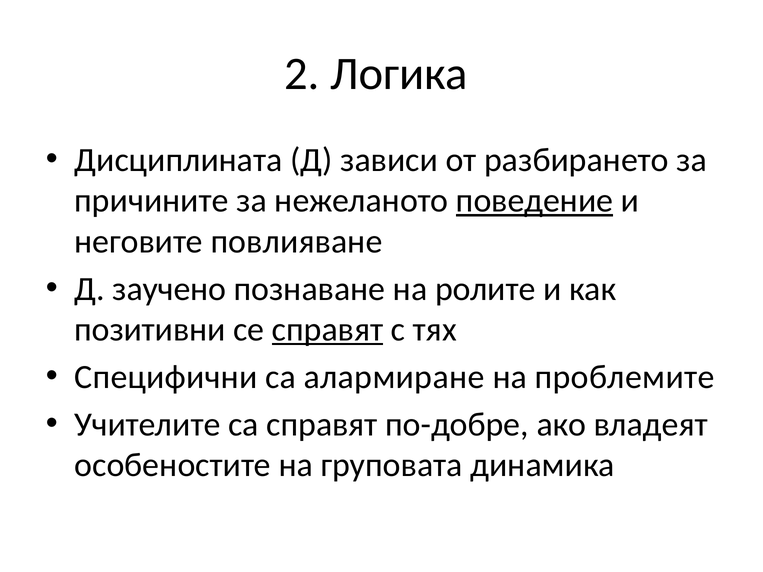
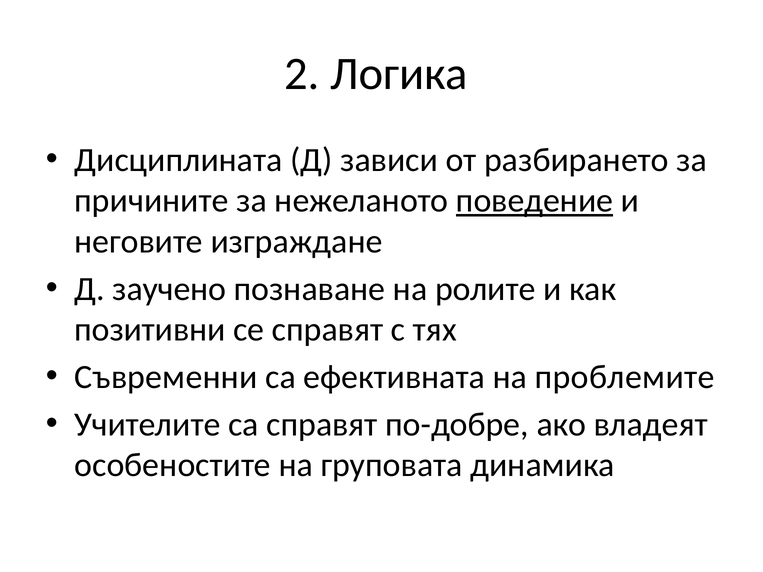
повлияване: повлияване -> изграждане
справят at (328, 330) underline: present -> none
Специфични: Специфични -> Съвременни
алармиране: алармиране -> ефективната
